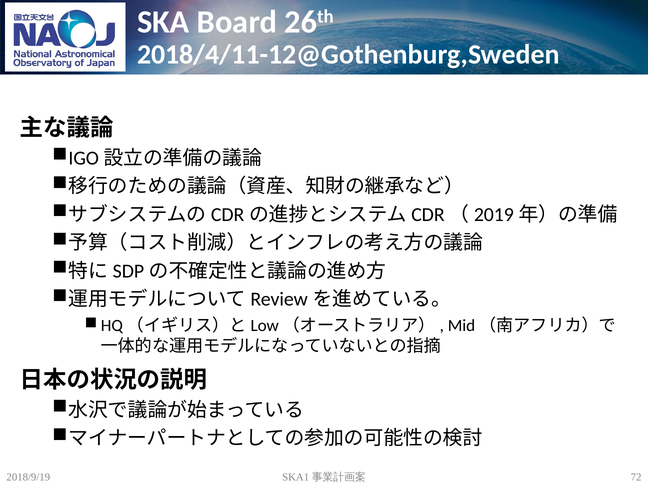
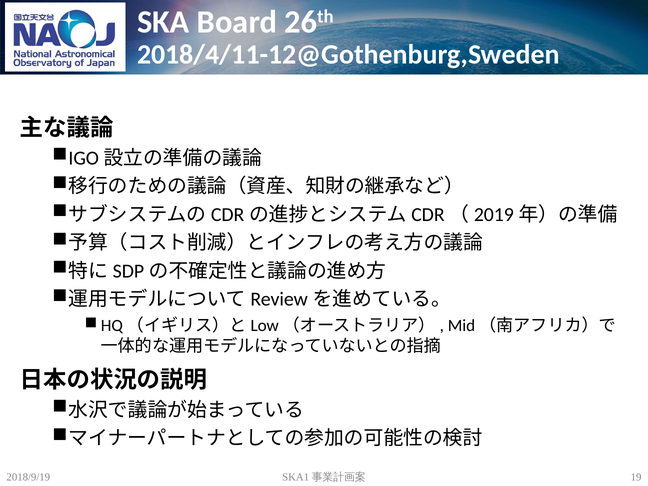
72: 72 -> 19
